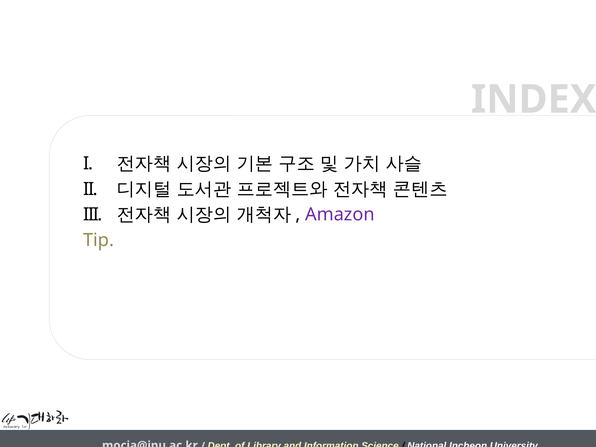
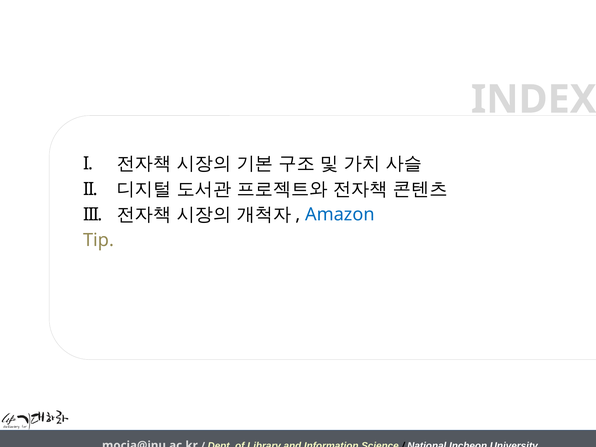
Amazon colour: purple -> blue
